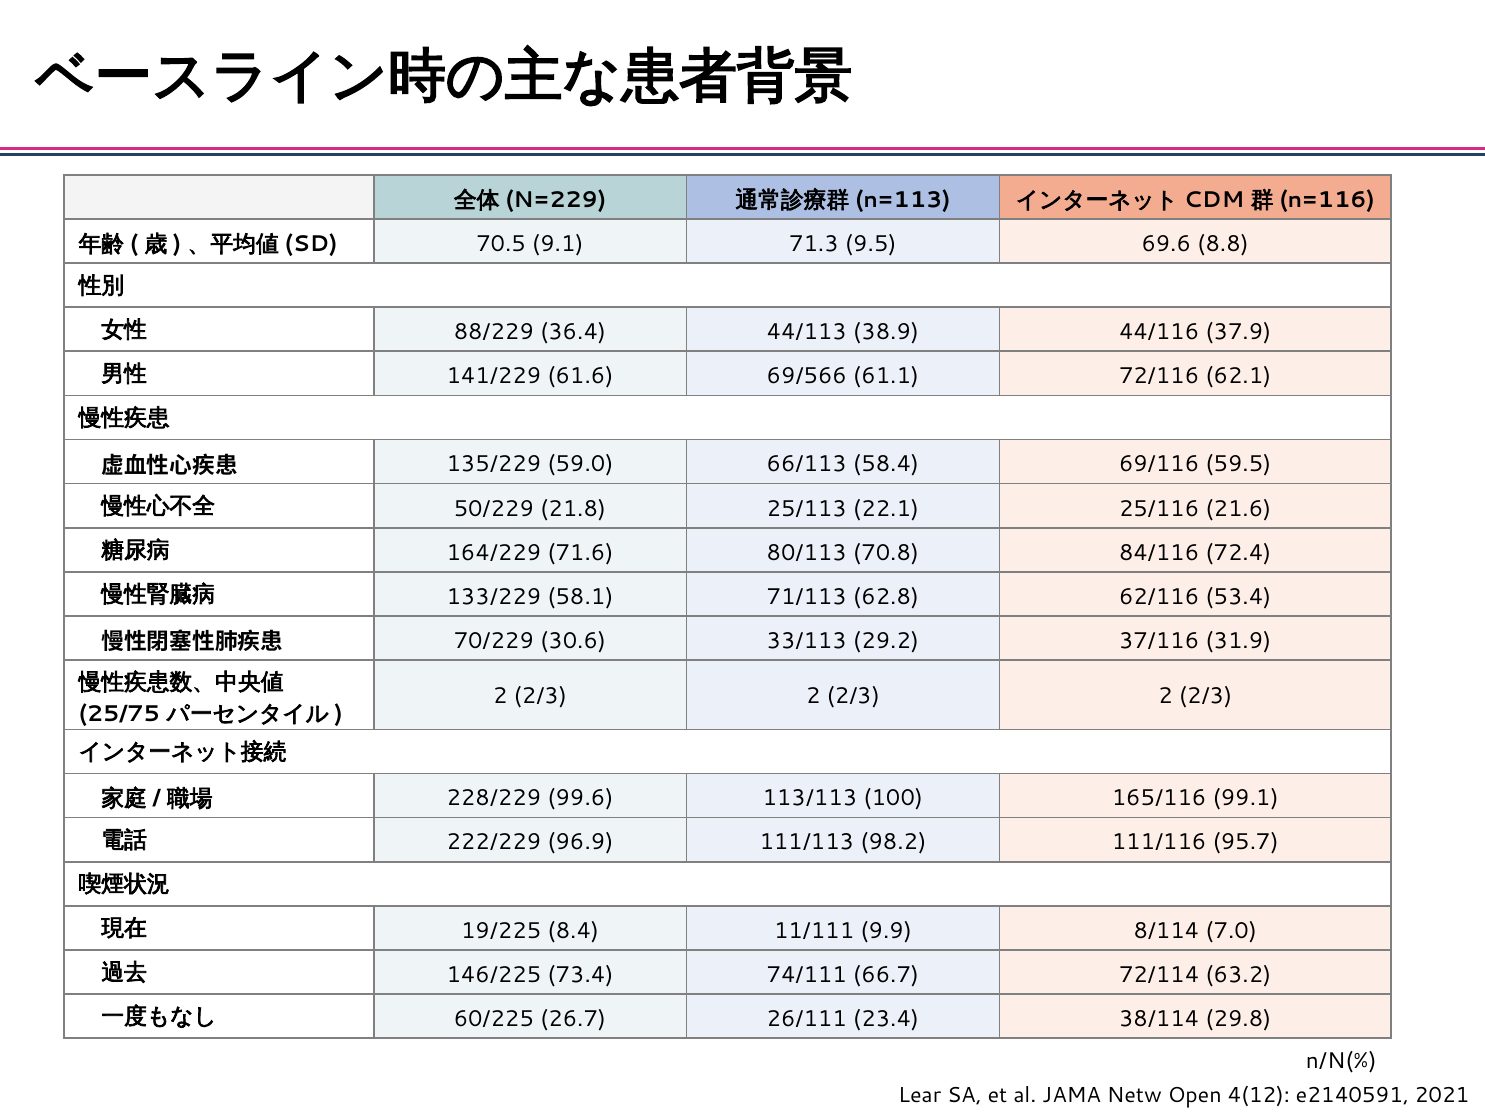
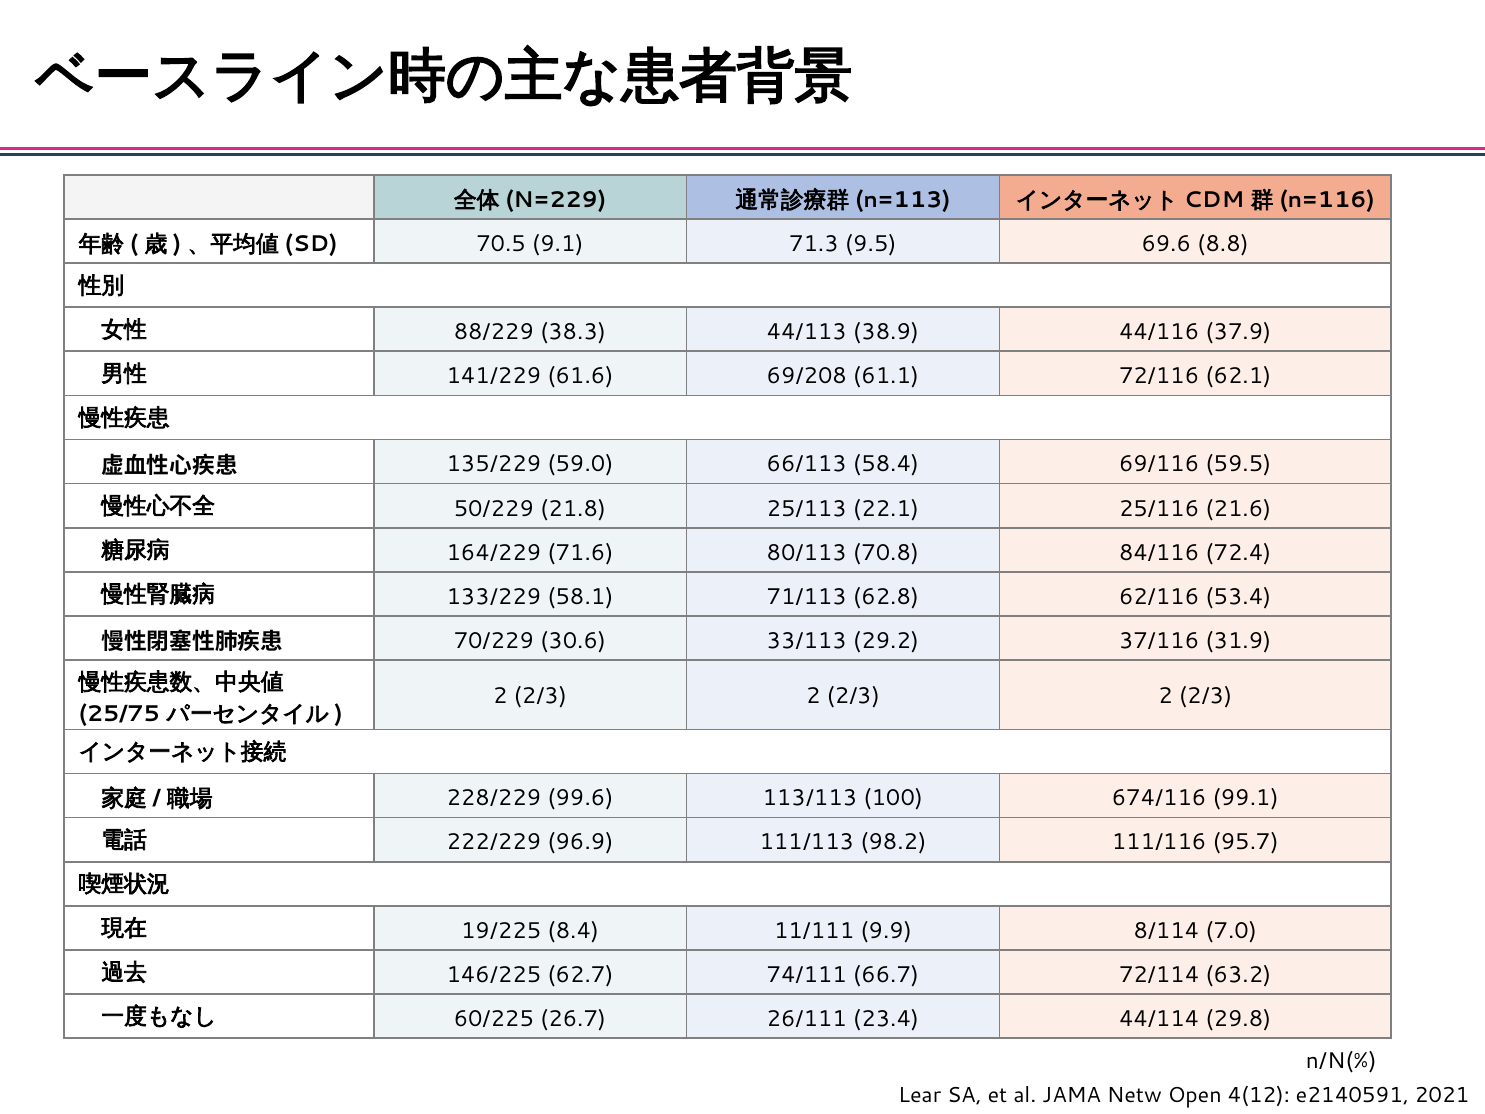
36.4: 36.4 -> 38.3
69/566: 69/566 -> 69/208
165/116: 165/116 -> 674/116
73.4: 73.4 -> 62.7
38/114: 38/114 -> 44/114
